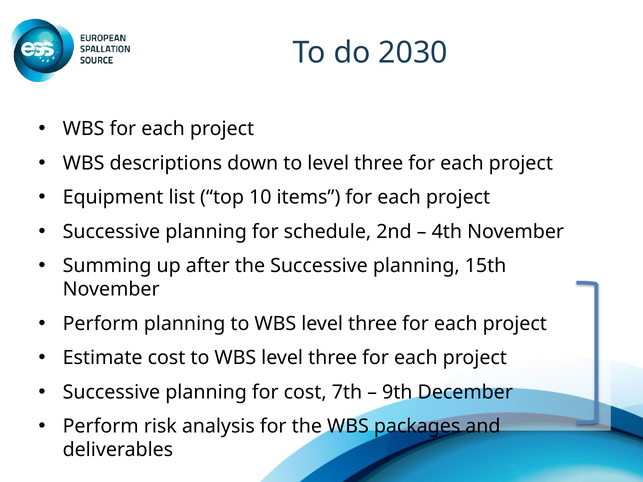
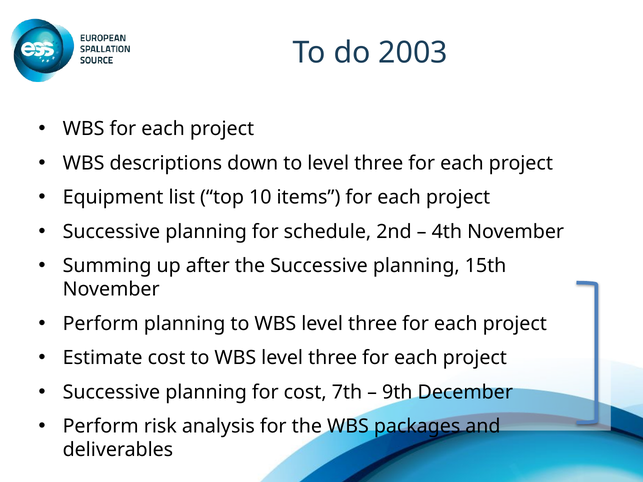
2030: 2030 -> 2003
